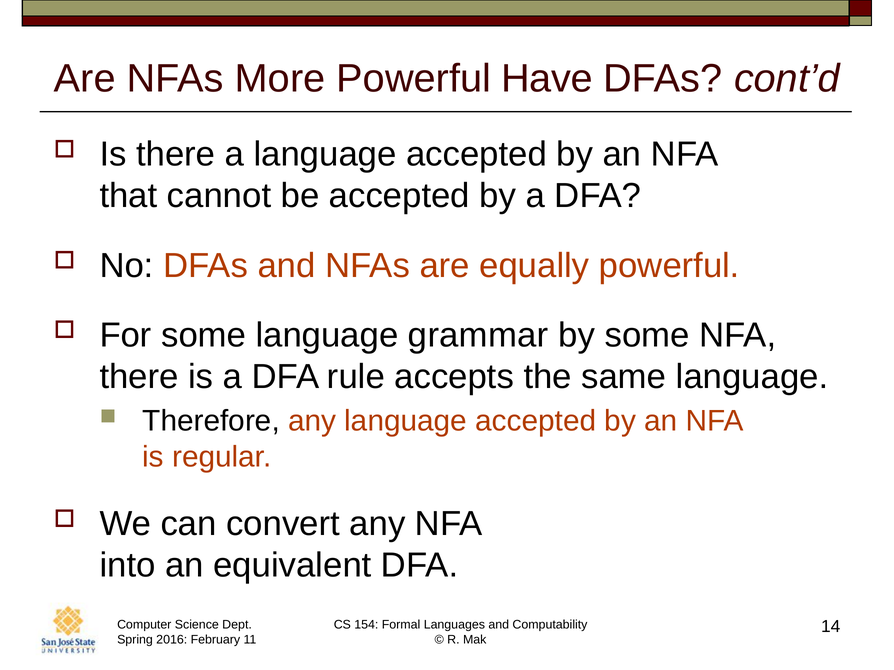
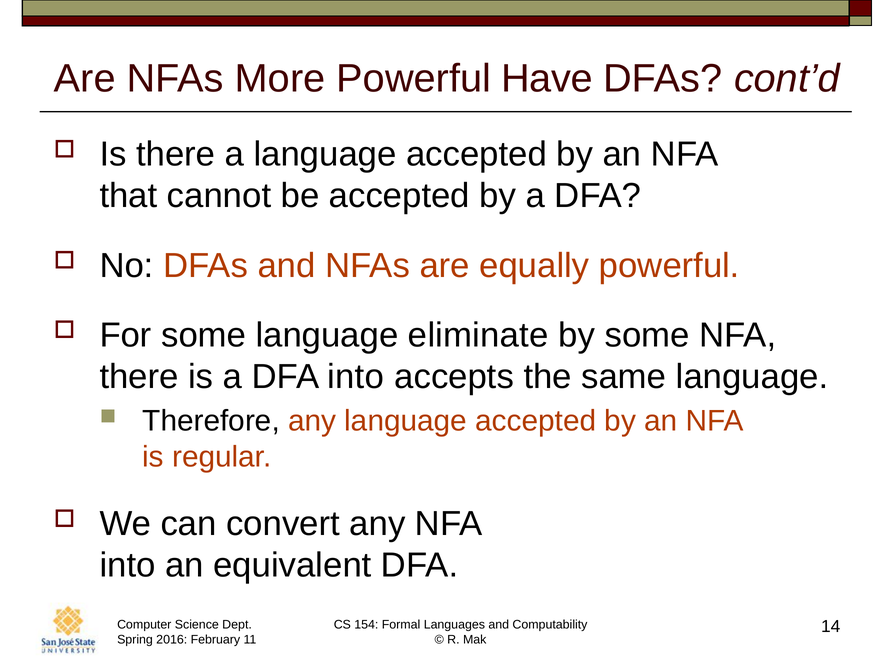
grammar: grammar -> eliminate
DFA rule: rule -> into
